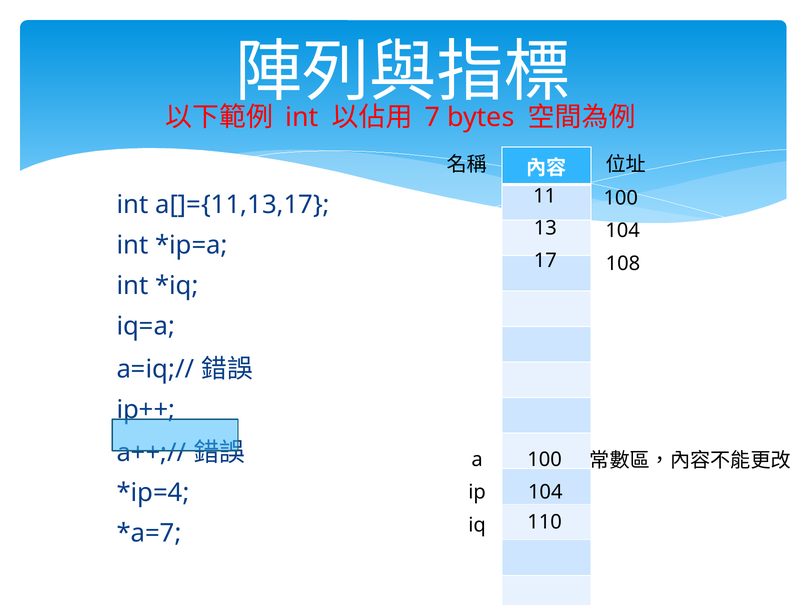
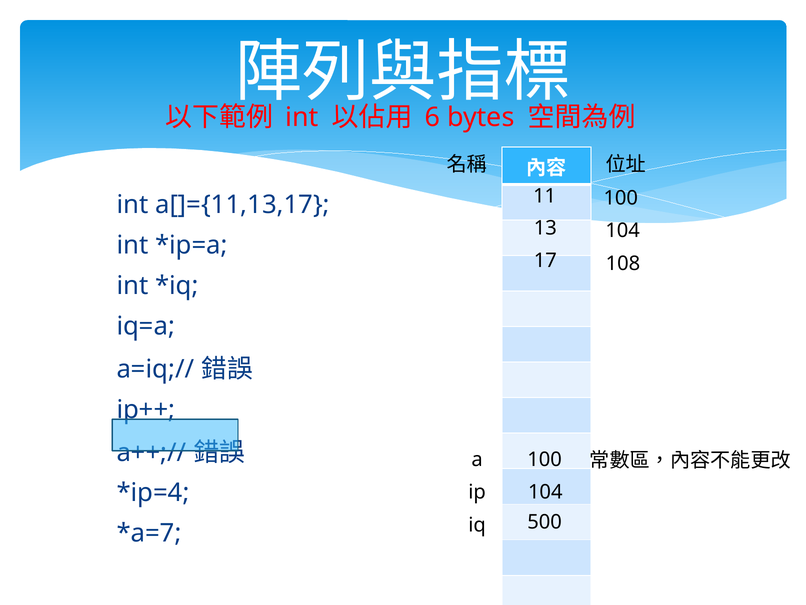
7: 7 -> 6
110: 110 -> 500
